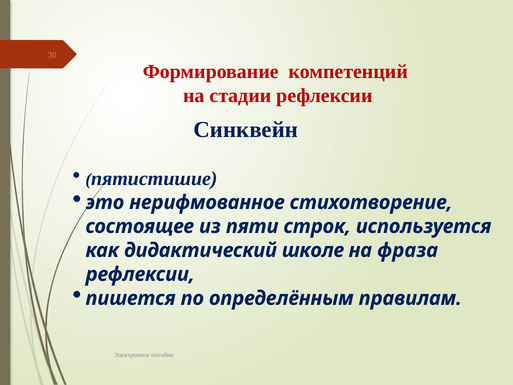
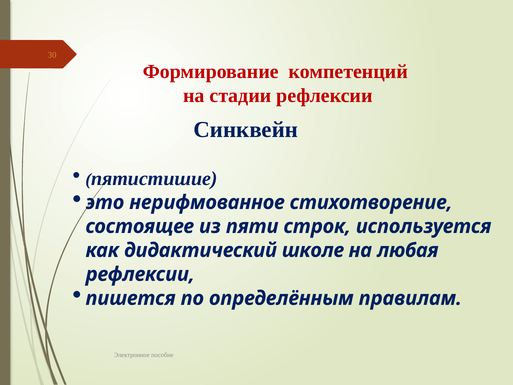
фраза: фраза -> любая
